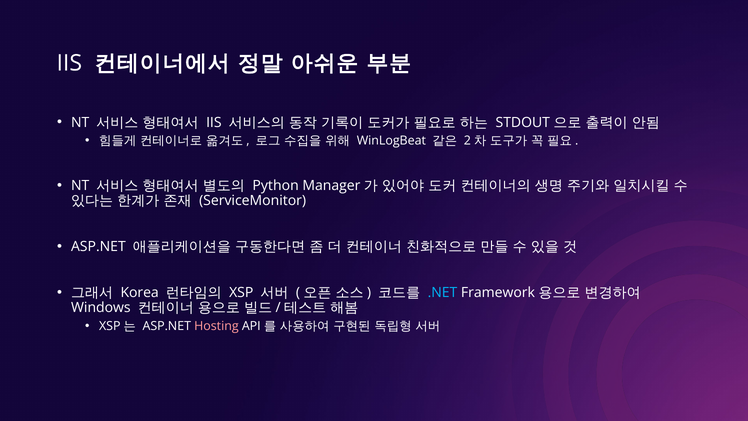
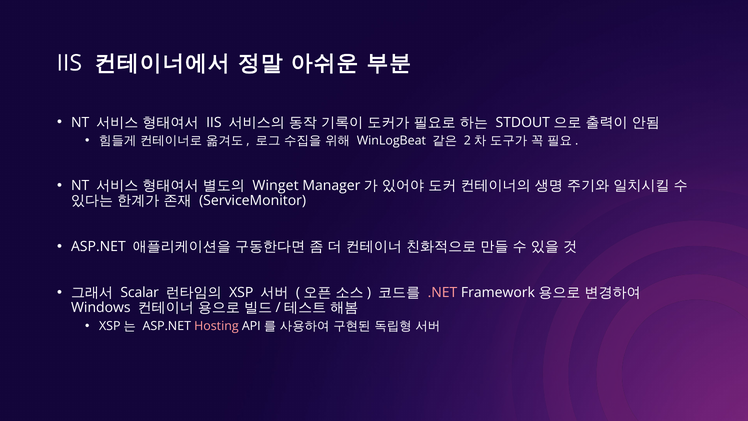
Python: Python -> Winget
Korea: Korea -> Scalar
.NET colour: light blue -> pink
